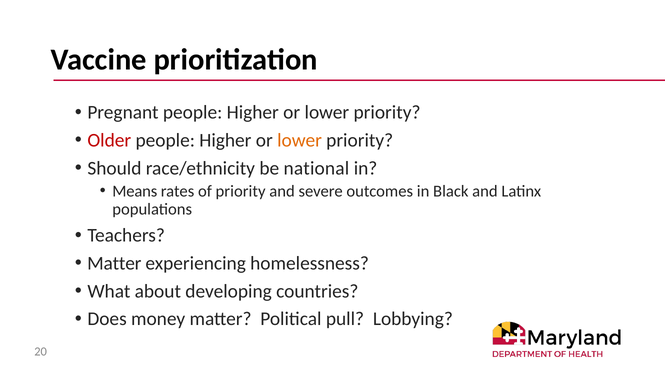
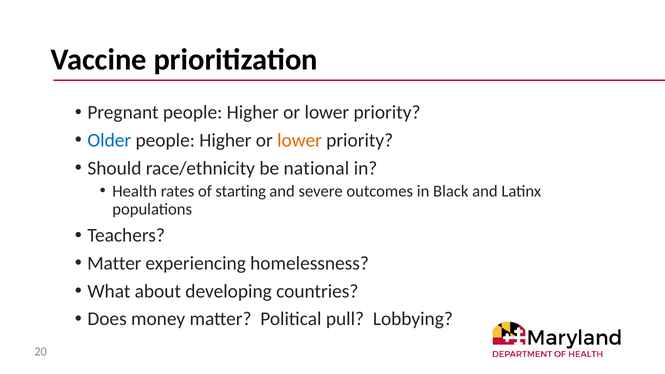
Older colour: red -> blue
Means: Means -> Health
of priority: priority -> starting
